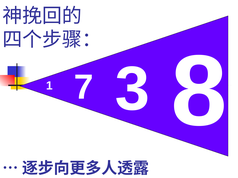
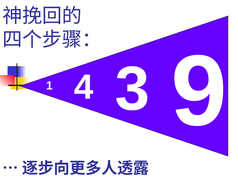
7: 7 -> 4
8: 8 -> 9
